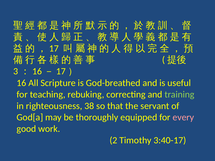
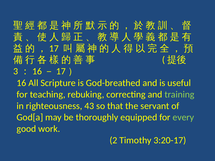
38: 38 -> 43
every colour: pink -> light green
3:40-17: 3:40-17 -> 3:20-17
